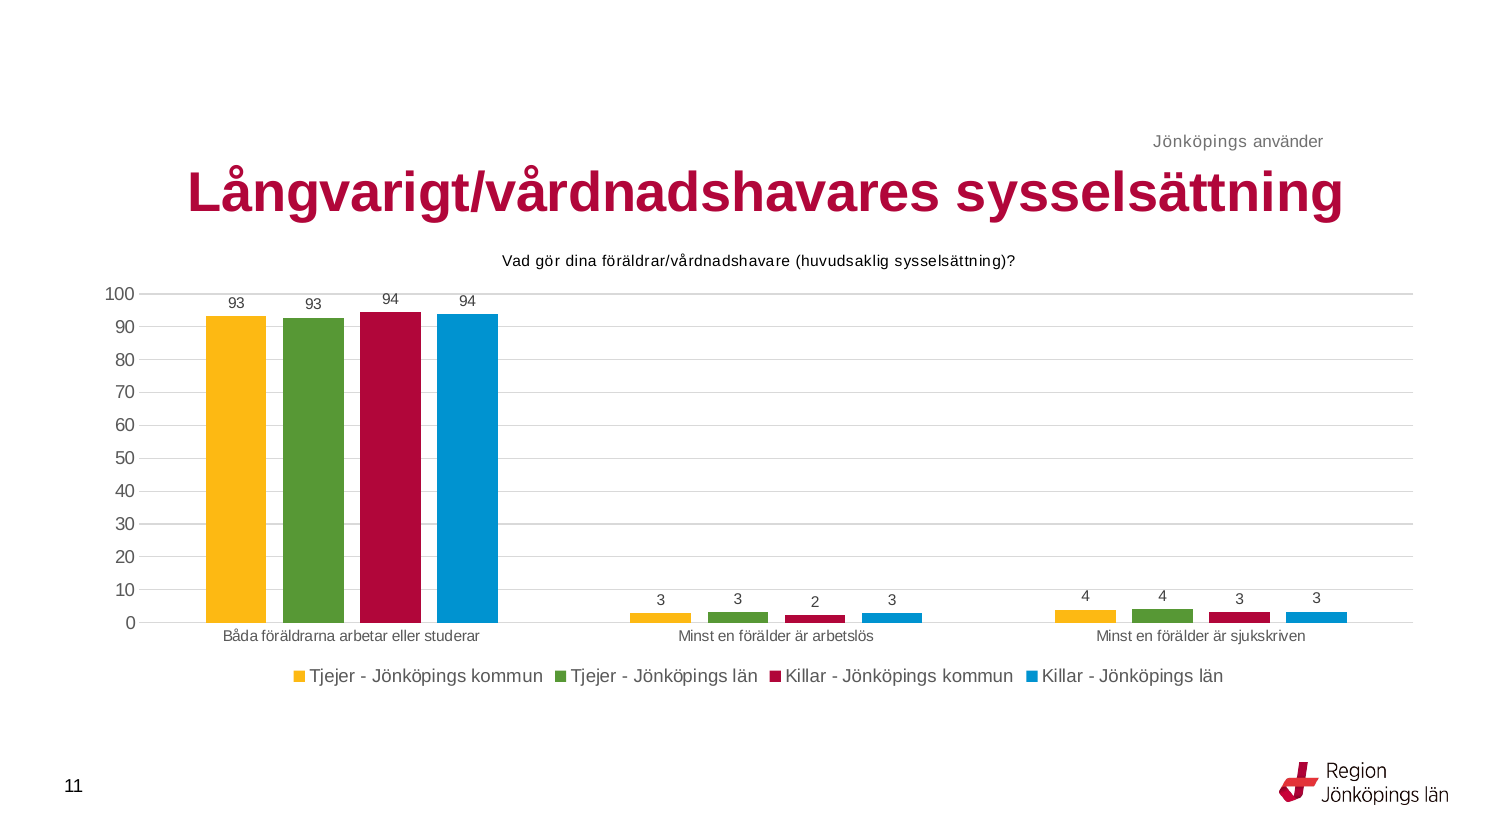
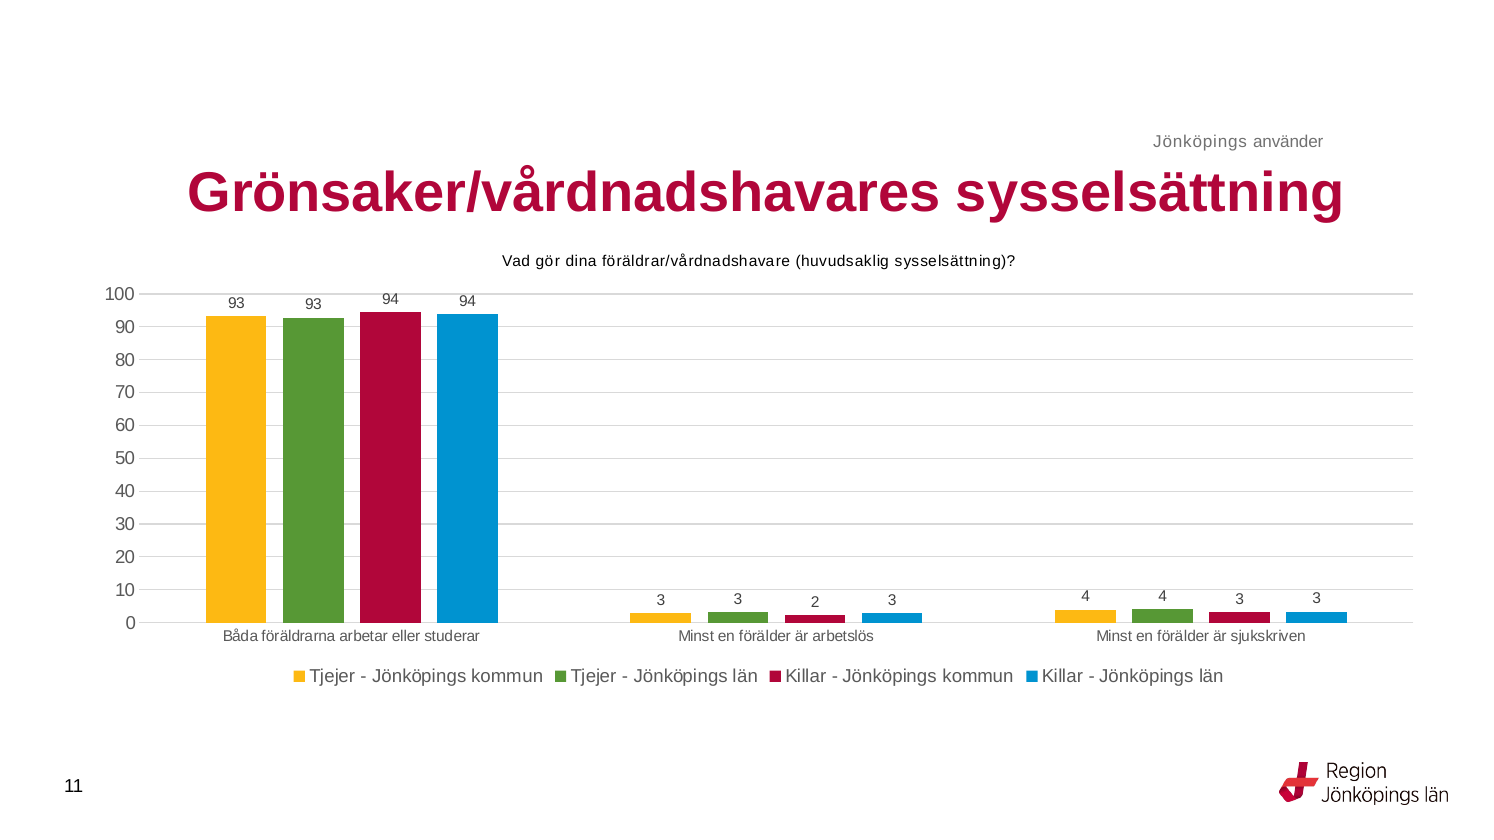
Långvarigt/vårdnadshavares: Långvarigt/vårdnadshavares -> Grönsaker/vårdnadshavares
